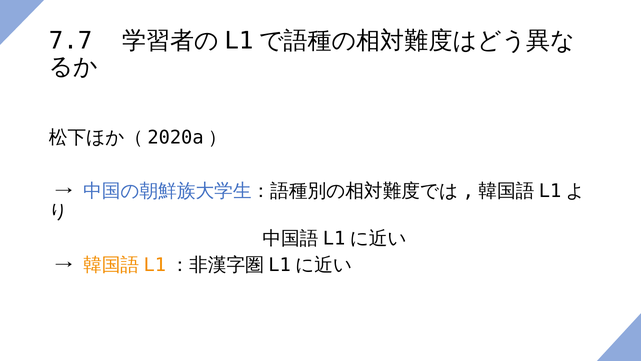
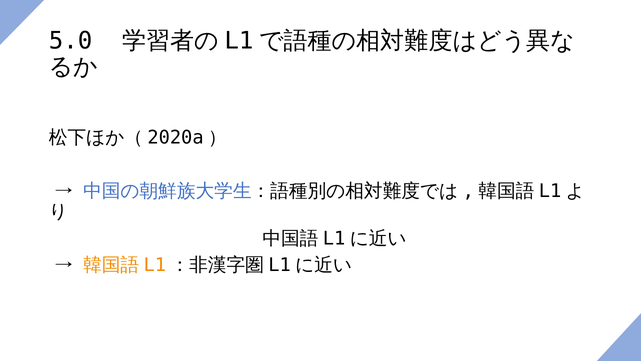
7.7: 7.7 -> 5.0
